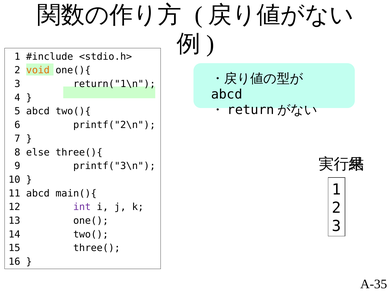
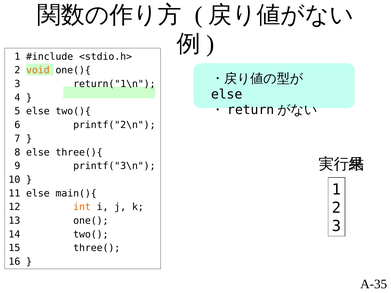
abcd at (227, 94): abcd -> else
5 abcd: abcd -> else
11 abcd: abcd -> else
int colour: purple -> orange
